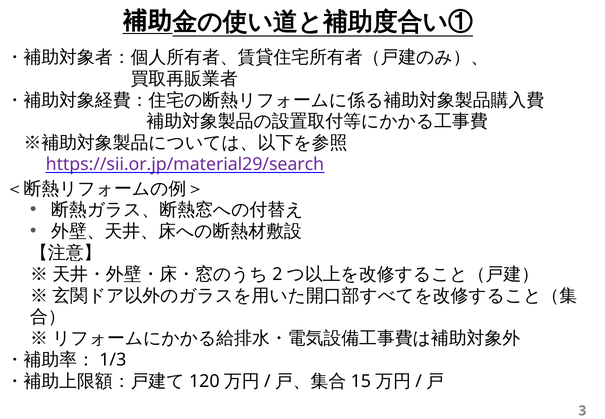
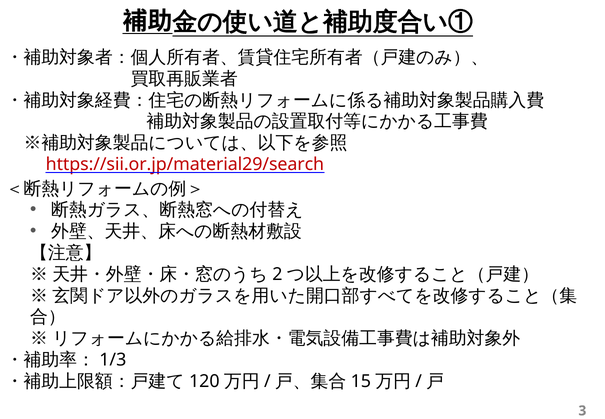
https://sii.or.jp/material29/search colour: purple -> red
